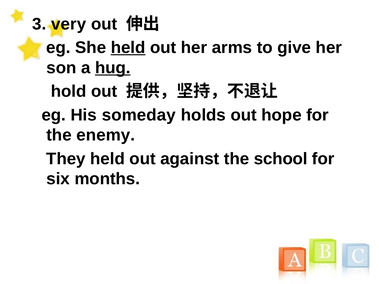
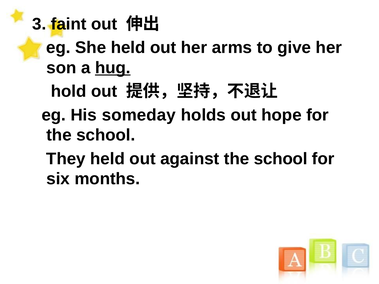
very: very -> faint
held at (128, 48) underline: present -> none
enemy at (106, 135): enemy -> school
